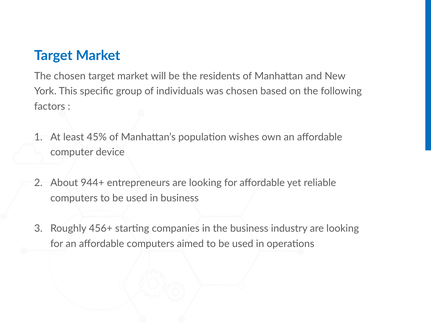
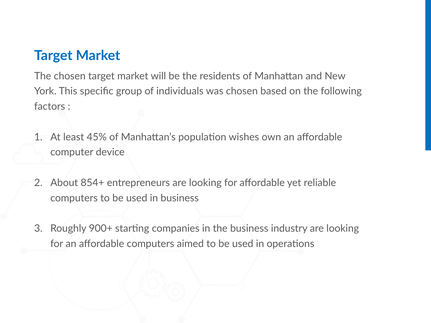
944+: 944+ -> 854+
456+: 456+ -> 900+
